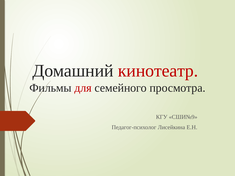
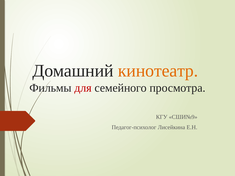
кинотеатр colour: red -> orange
